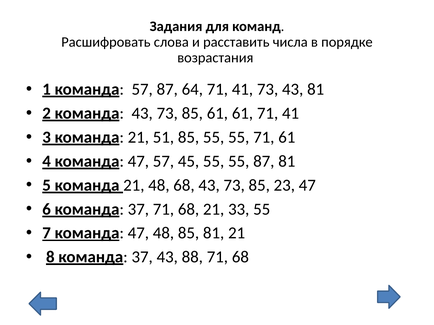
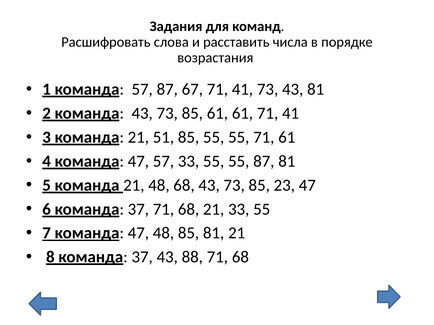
64: 64 -> 67
57 45: 45 -> 33
